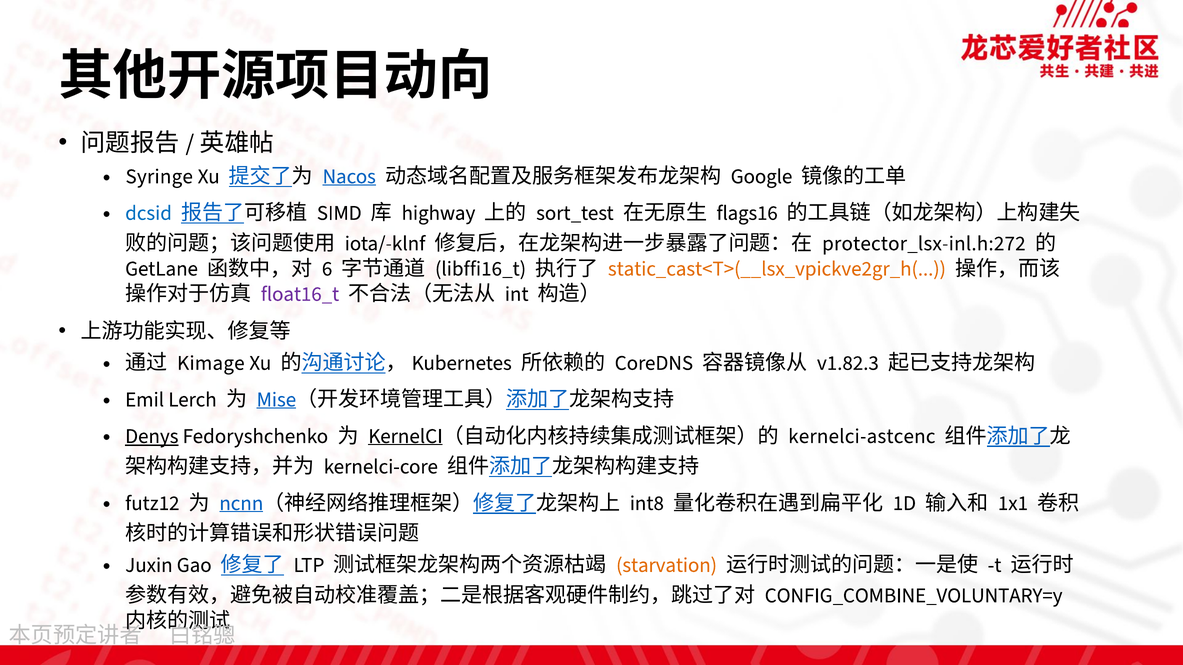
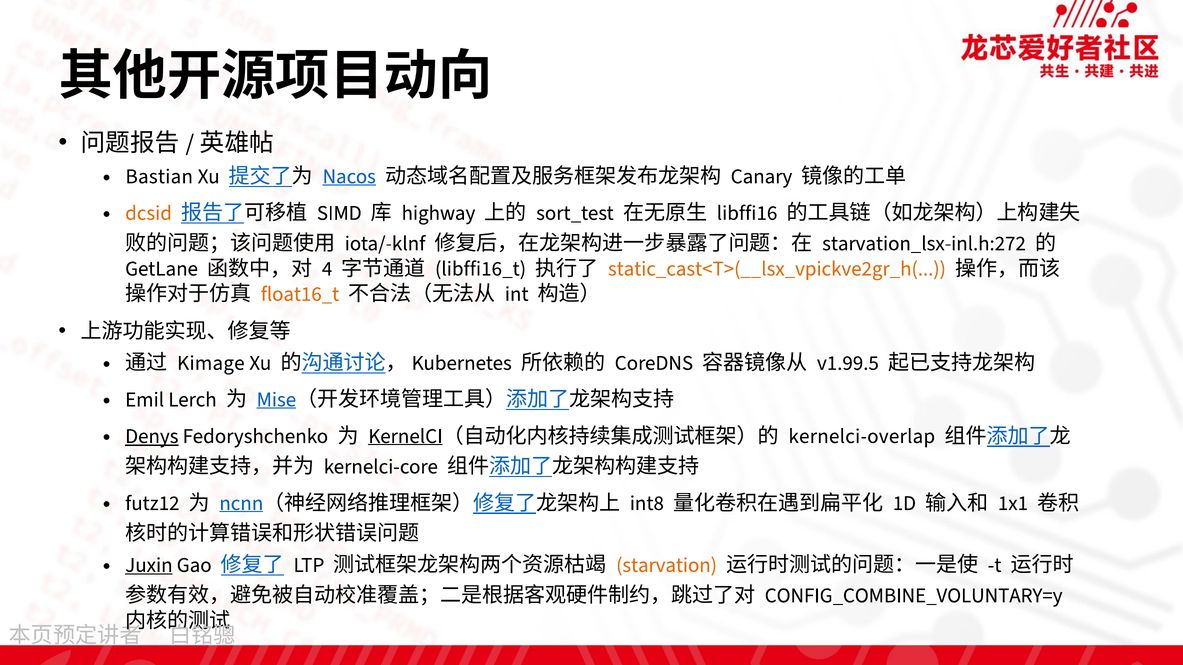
Syringe: Syringe -> Bastian
Google: Google -> Canary
dcsid colour: blue -> orange
flags16: flags16 -> libffi16
protector_lsx-inl.h:272: protector_lsx-inl.h:272 -> starvation_lsx-inl.h:272
6: 6 -> 4
float16_t colour: purple -> orange
v1.82.3: v1.82.3 -> v1.99.5
kernelci-astcenc: kernelci-astcenc -> kernelci-overlap
Juxin underline: none -> present
